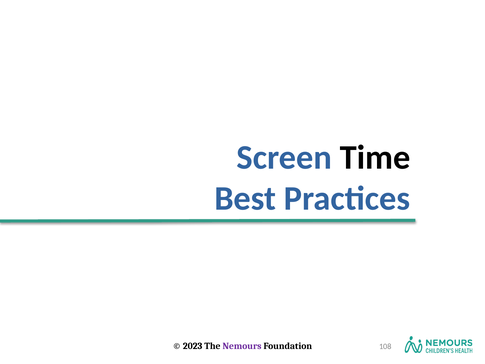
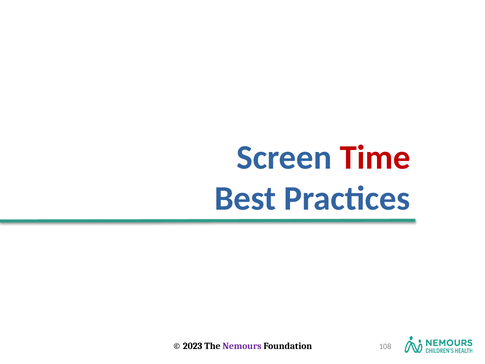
Time colour: black -> red
